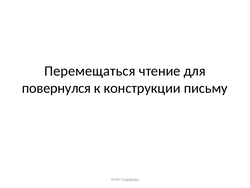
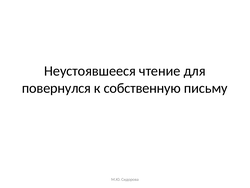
Перемещаться: Перемещаться -> Неустоявшееся
конструкции: конструкции -> собственную
